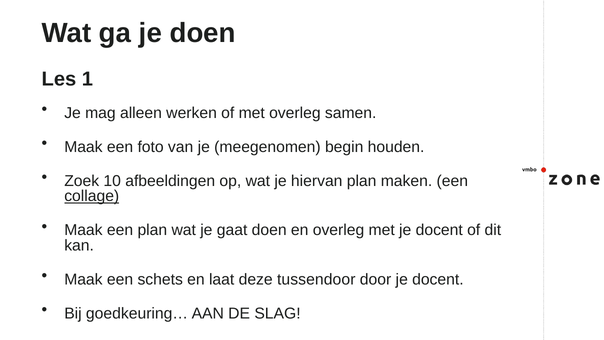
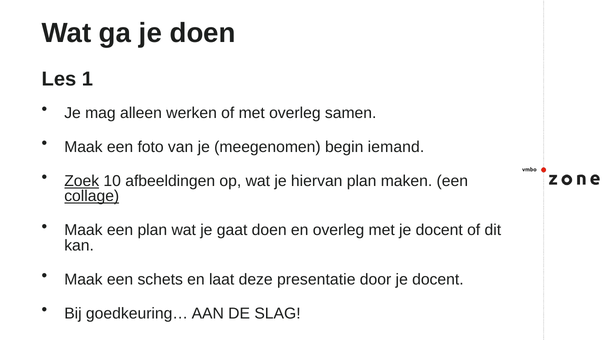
houden: houden -> iemand
Zoek underline: none -> present
tussendoor: tussendoor -> presentatie
